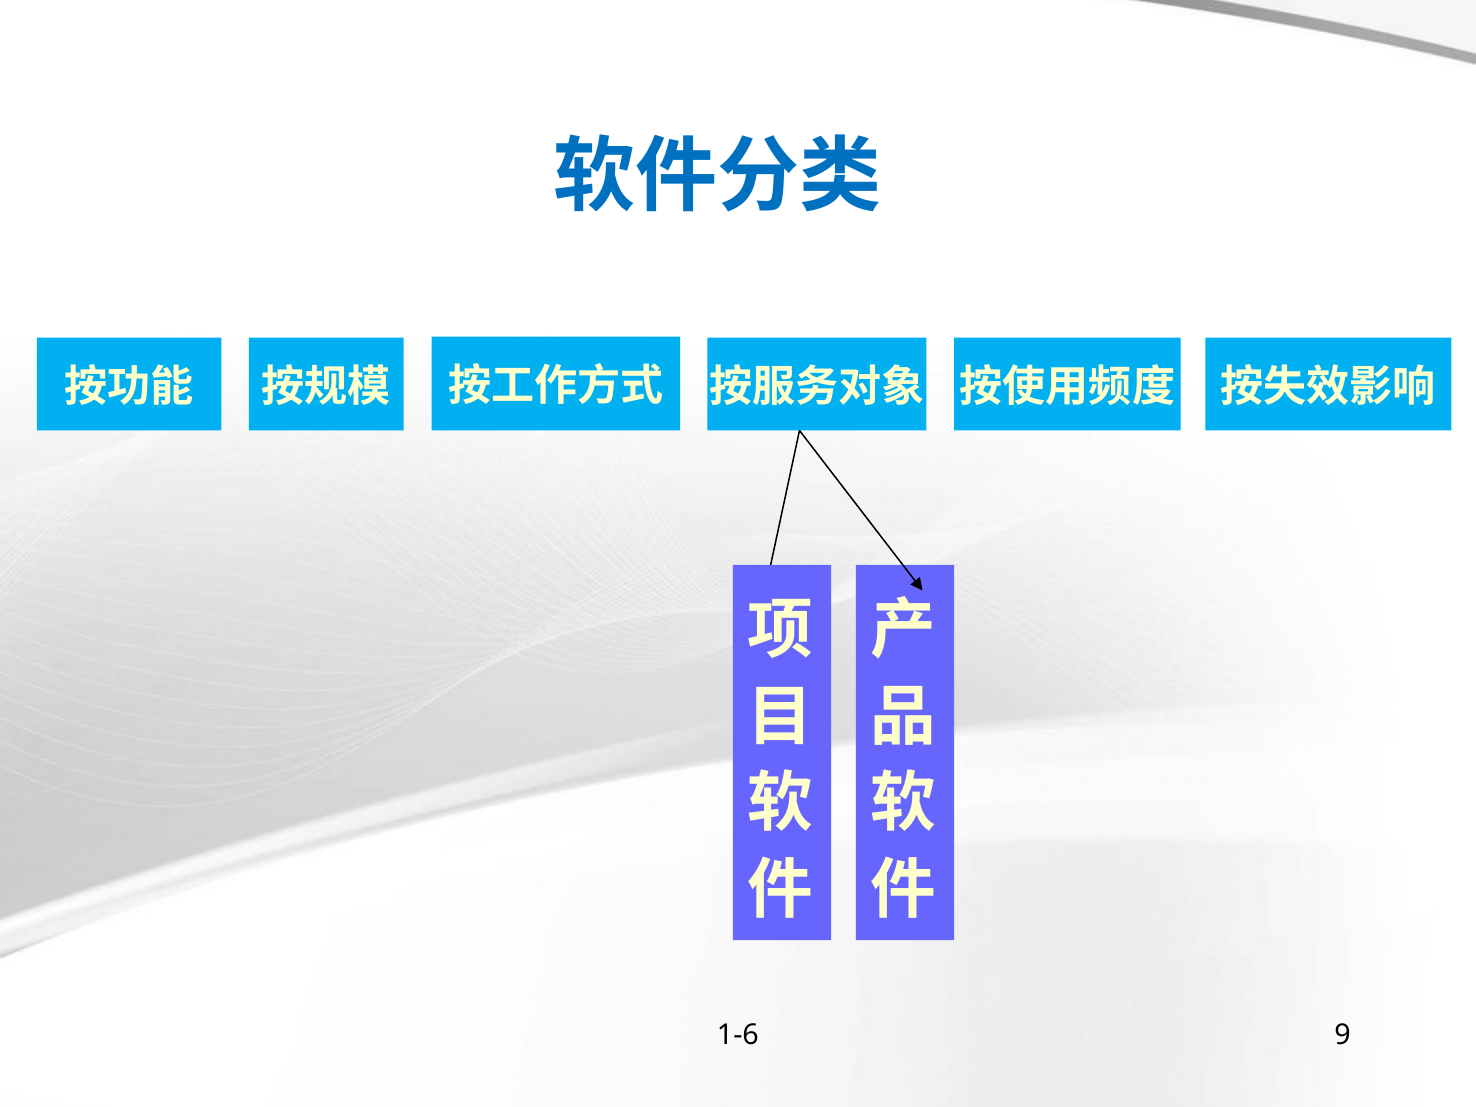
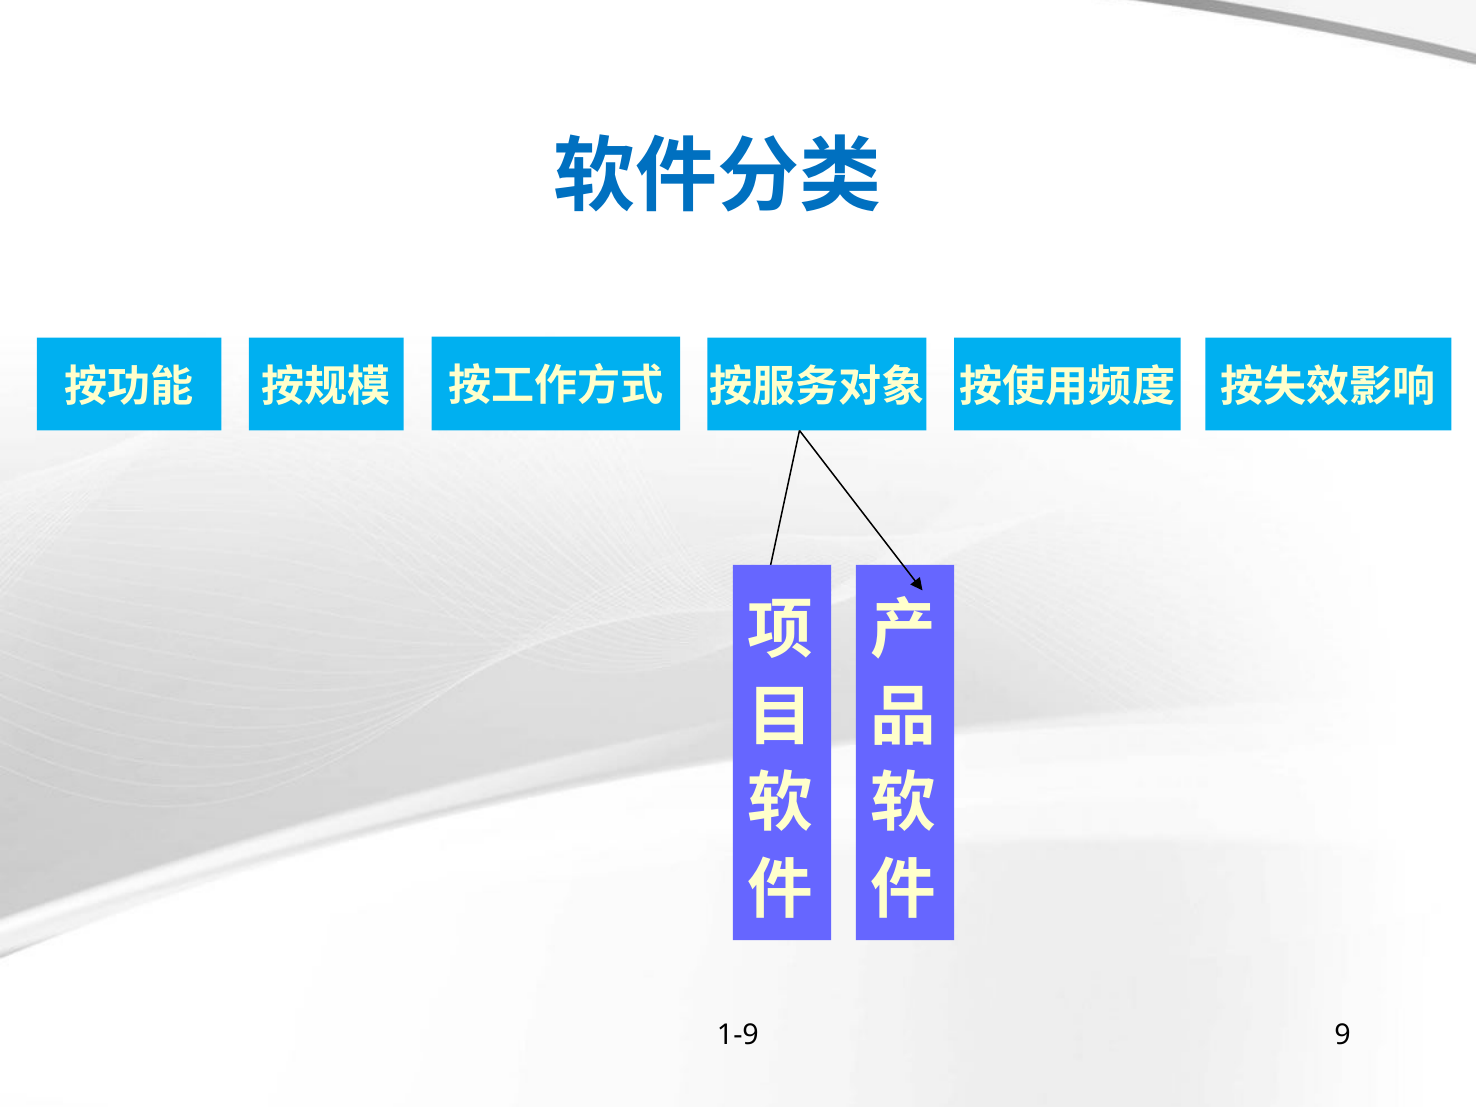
1-6: 1-6 -> 1-9
